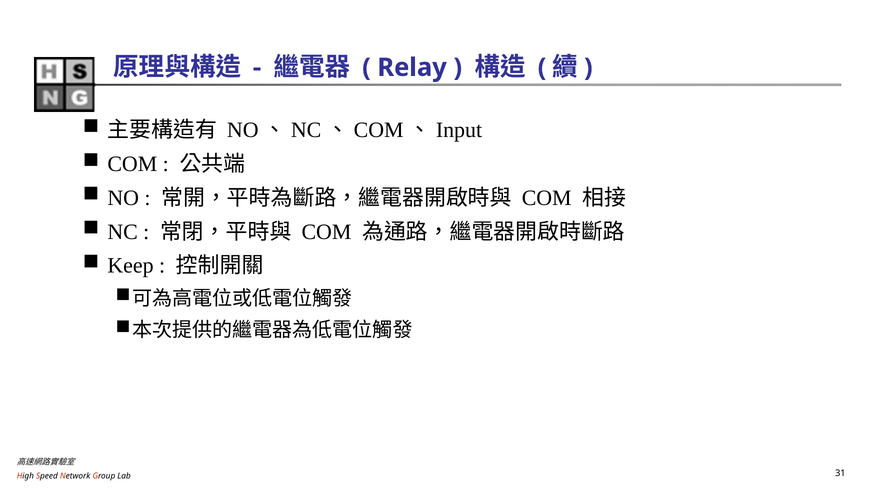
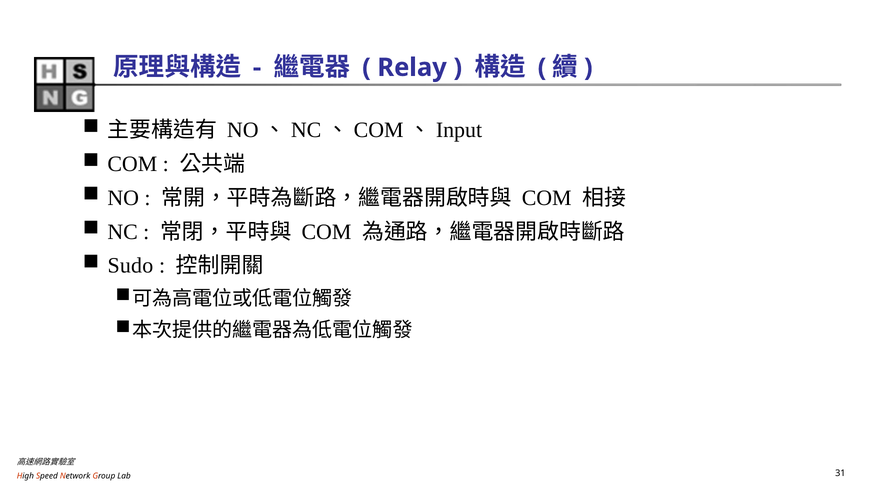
Keep: Keep -> Sudo
